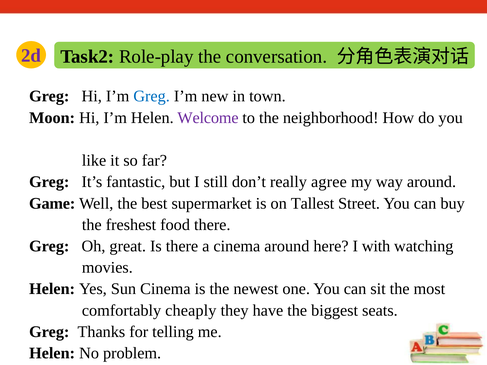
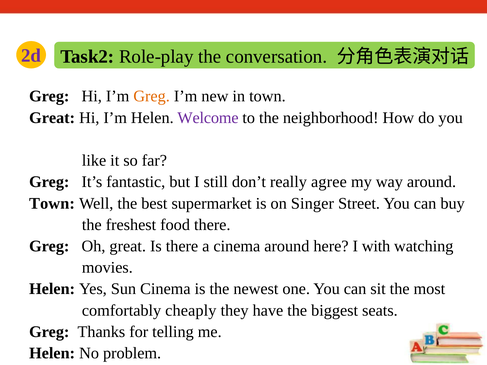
Greg at (152, 96) colour: blue -> orange
Moon at (52, 118): Moon -> Great
Game at (52, 203): Game -> Town
Tallest: Tallest -> Singer
